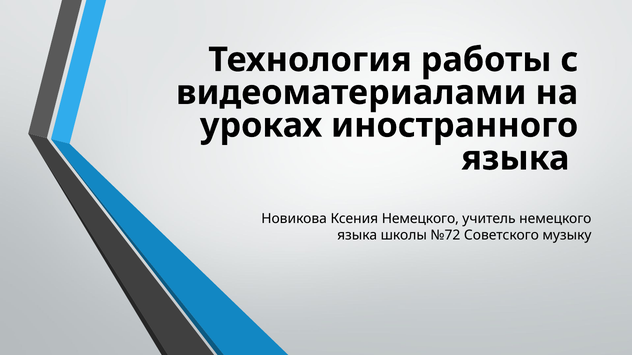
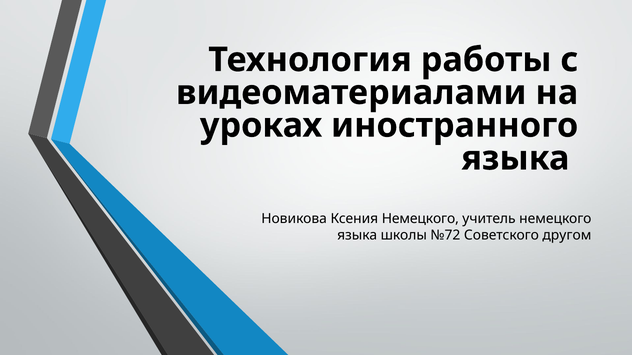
музыку: музыку -> другом
